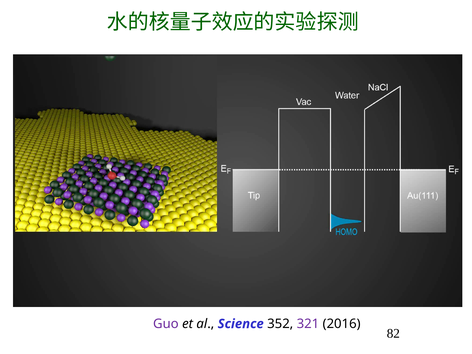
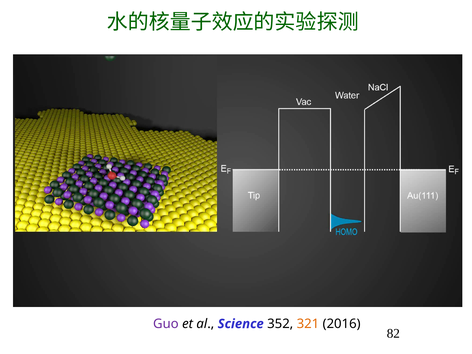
321 colour: purple -> orange
